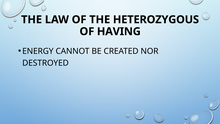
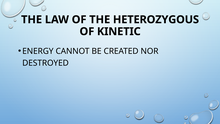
HAVING: HAVING -> KINETIC
